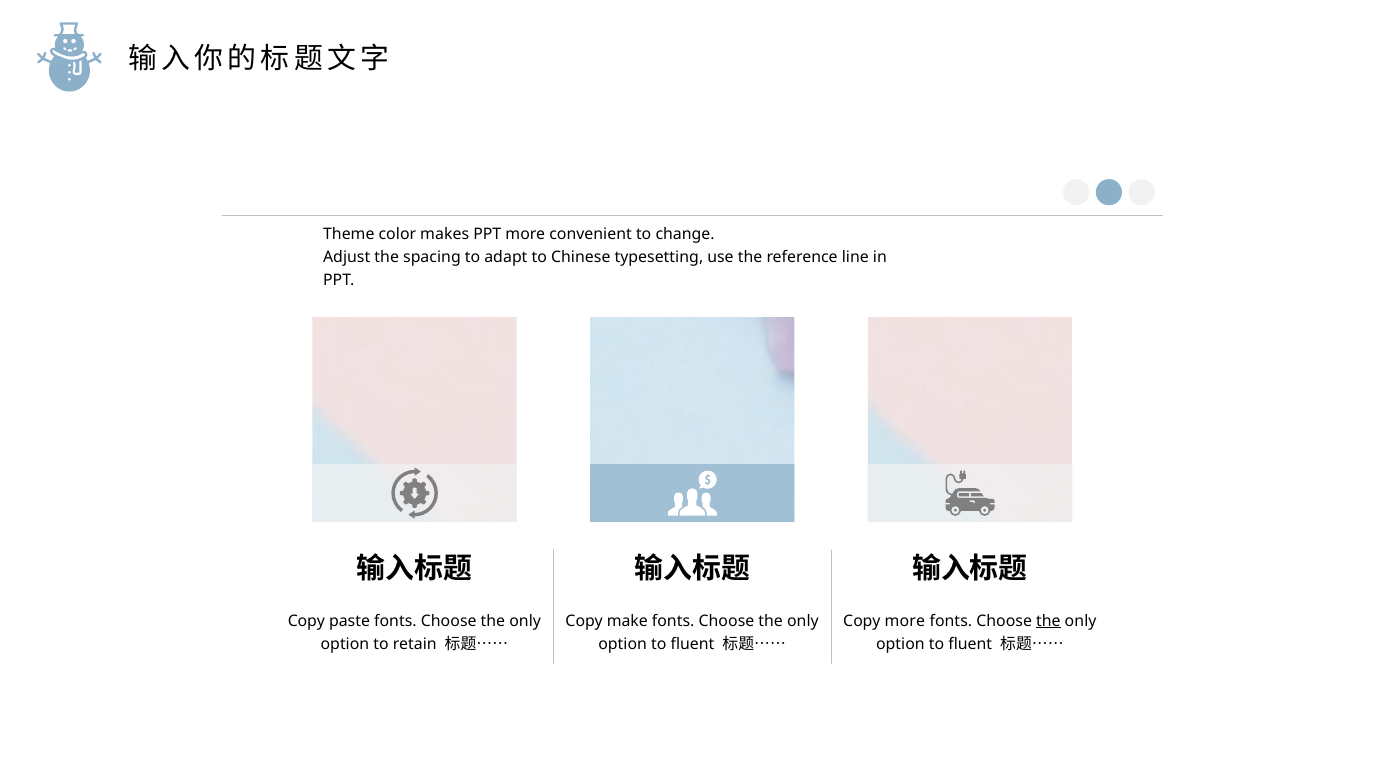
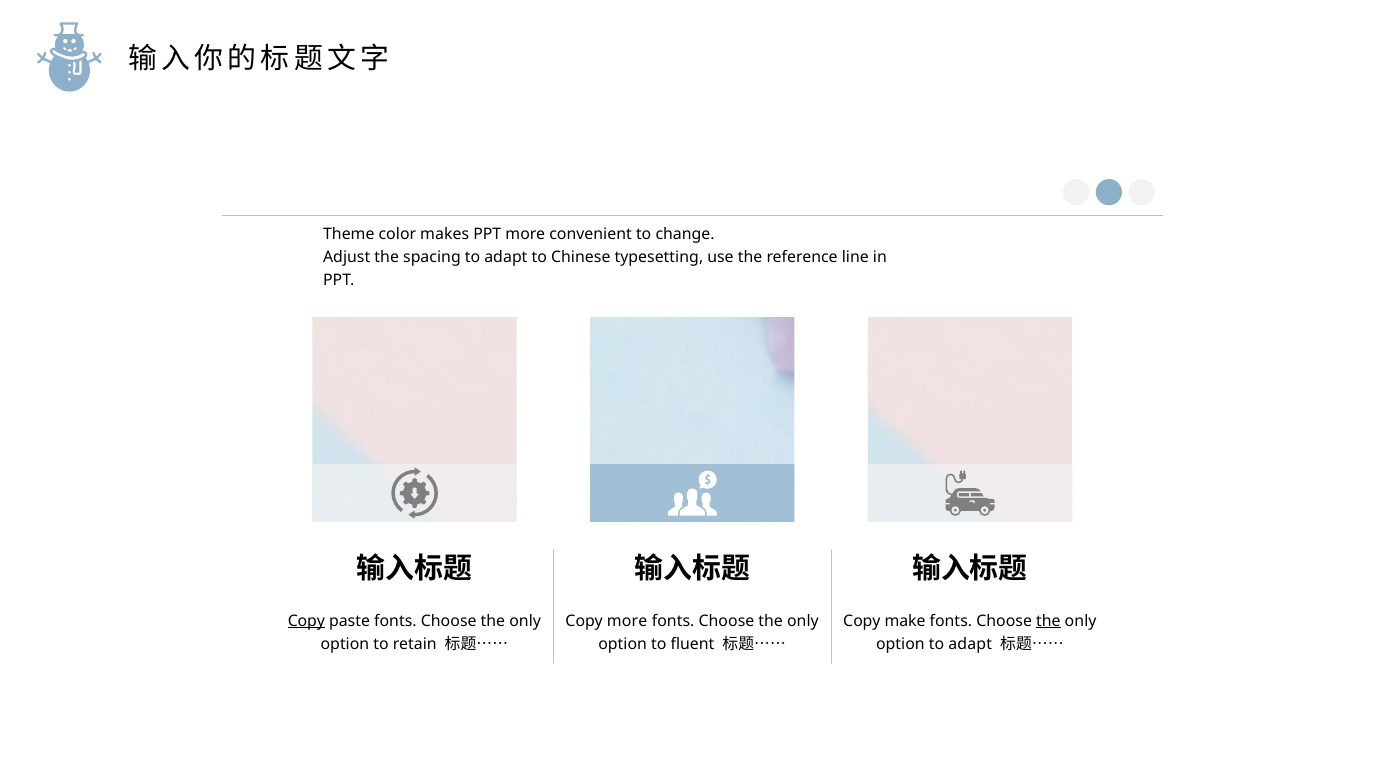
Copy at (306, 621) underline: none -> present
Copy make: make -> more
Copy more: more -> make
fluent at (970, 644): fluent -> adapt
